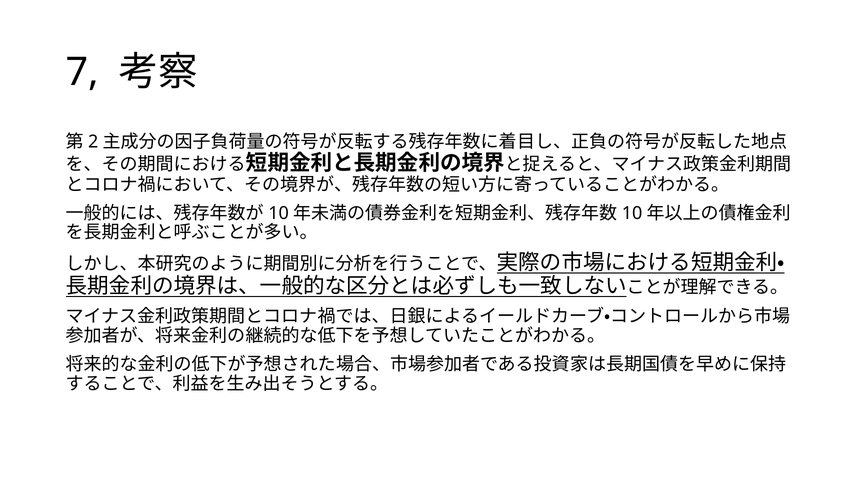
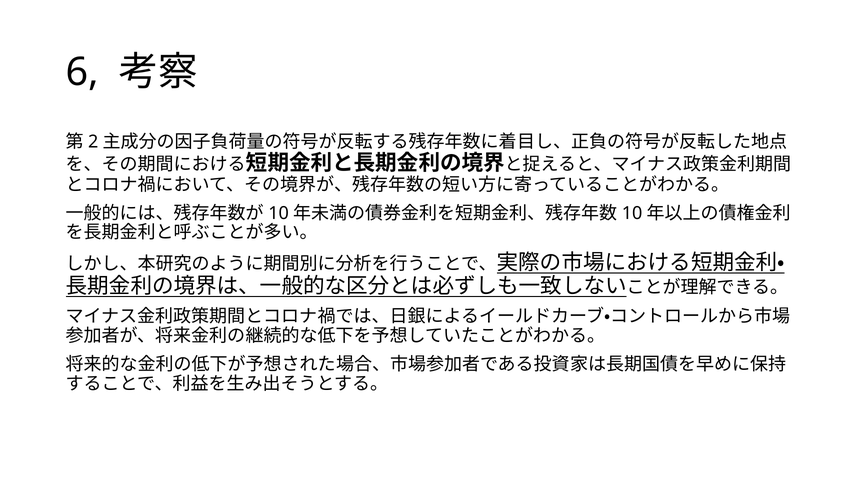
7: 7 -> 6
